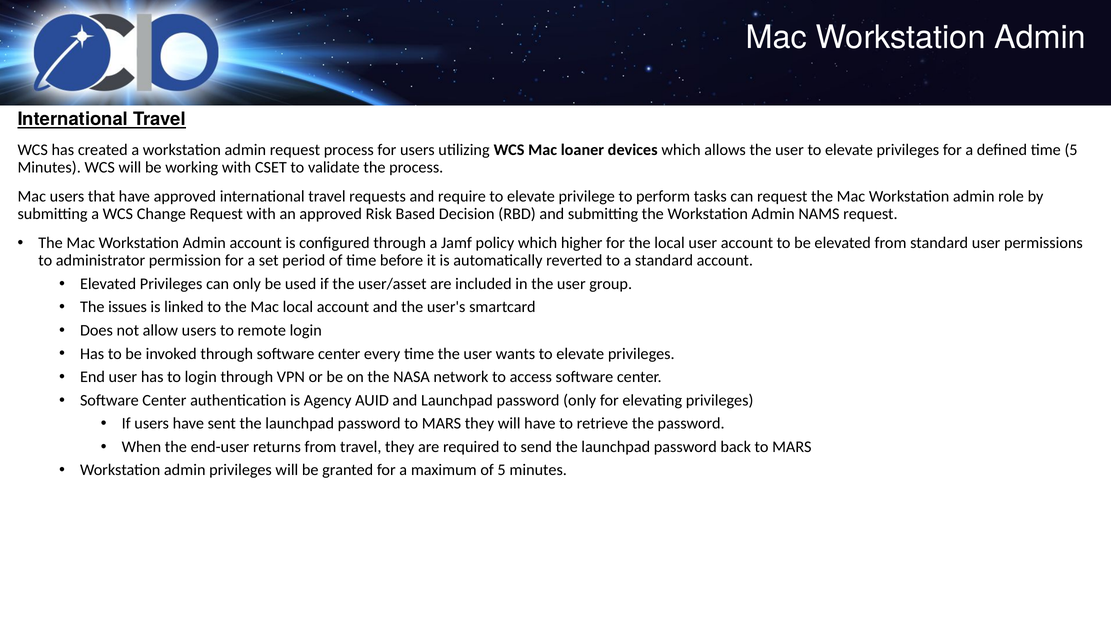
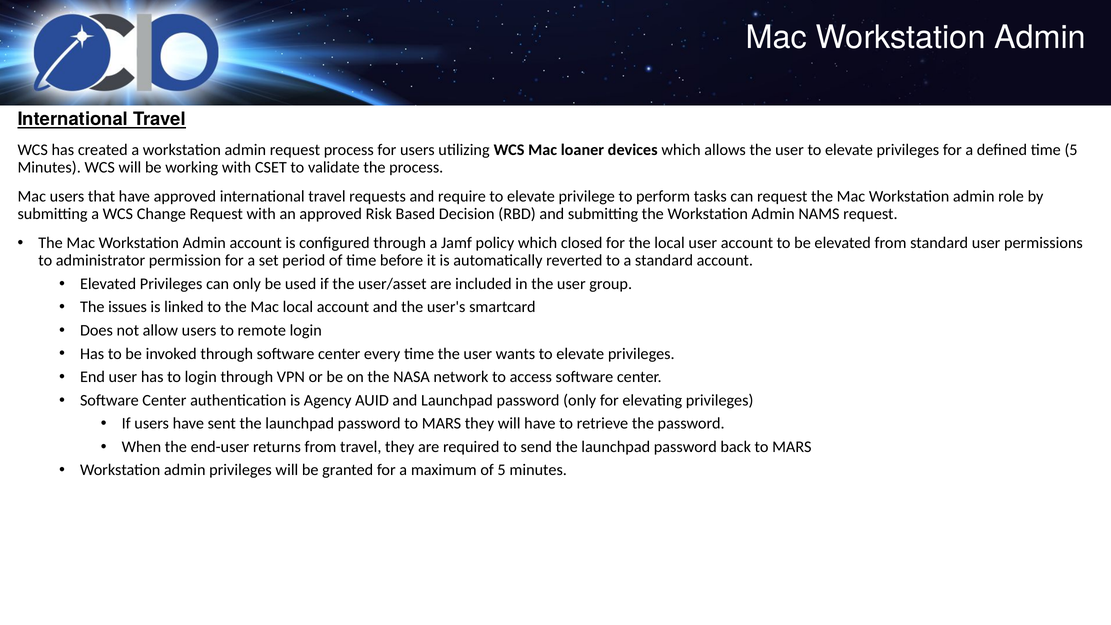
higher: higher -> closed
